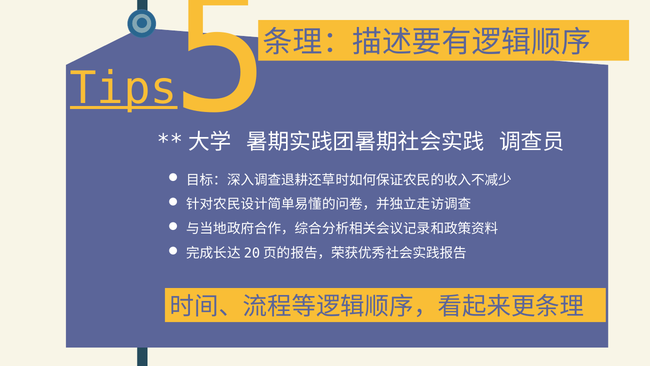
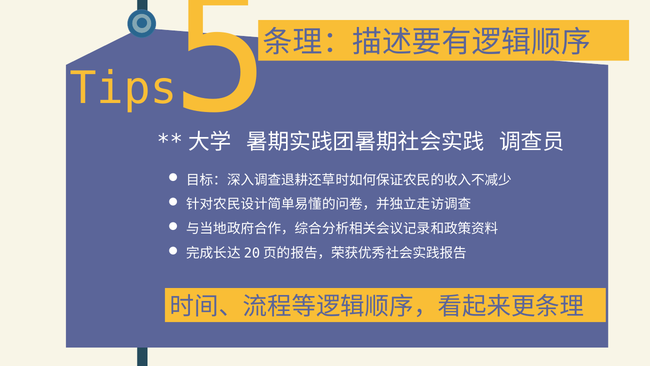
Tips underline: present -> none
